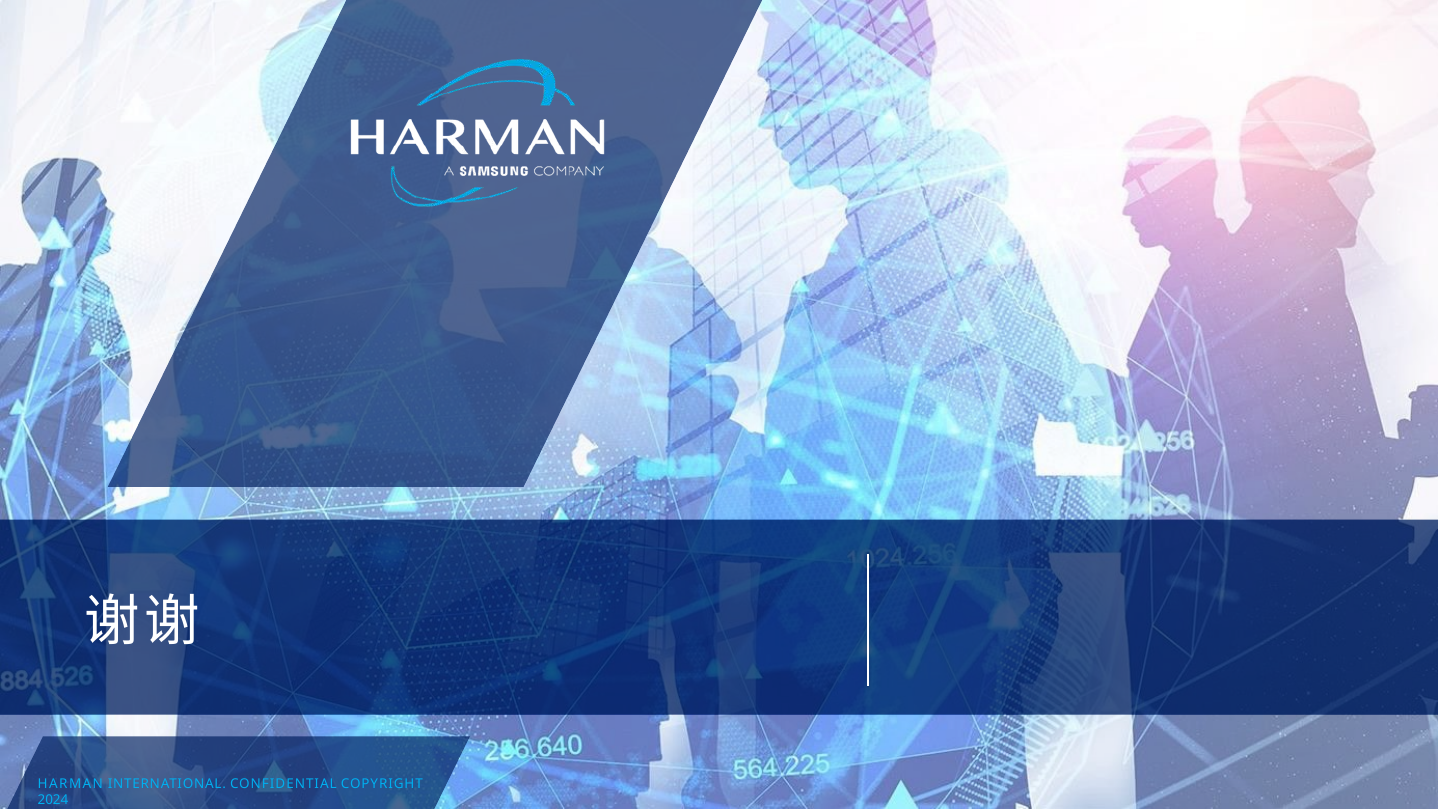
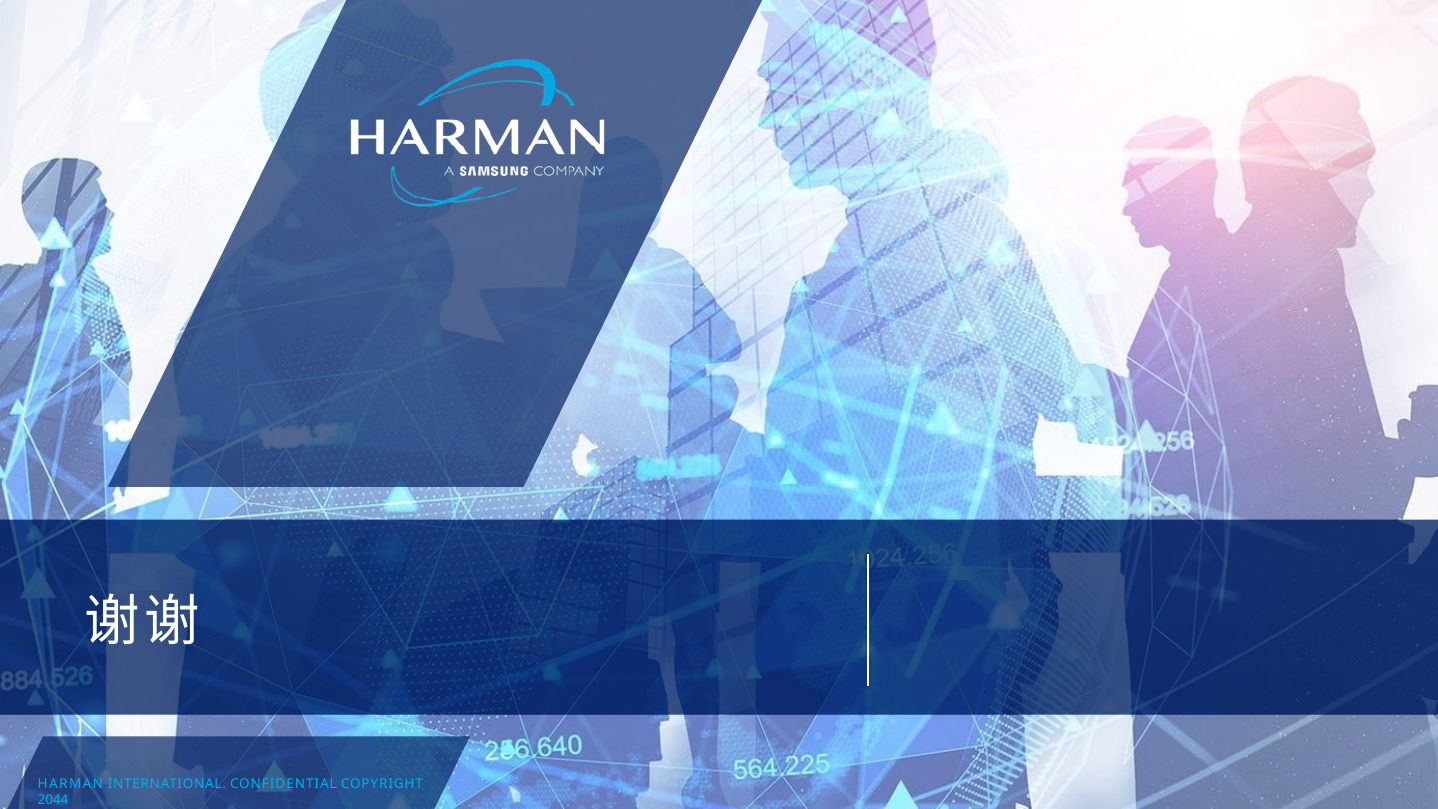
2024: 2024 -> 2044
